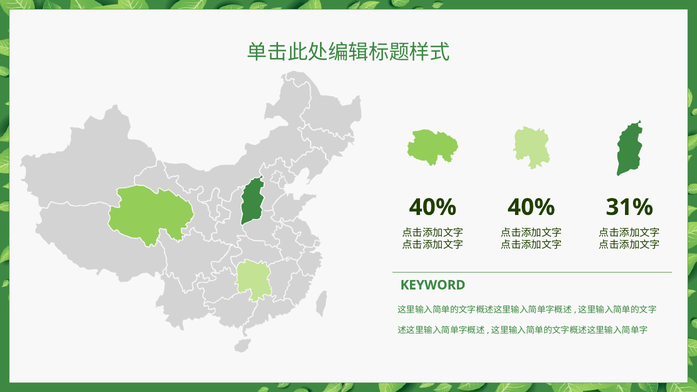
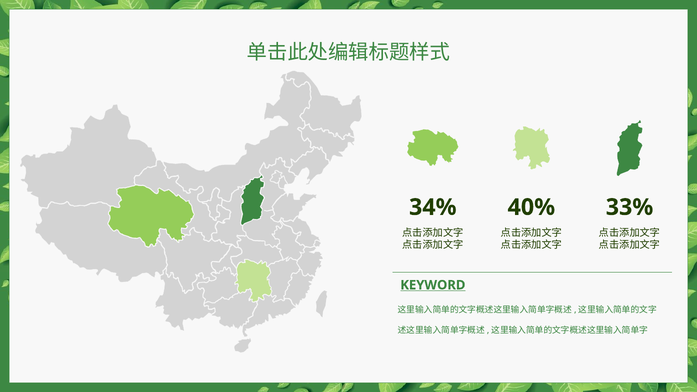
40% at (433, 207): 40% -> 34%
31%: 31% -> 33%
KEYWORD underline: none -> present
